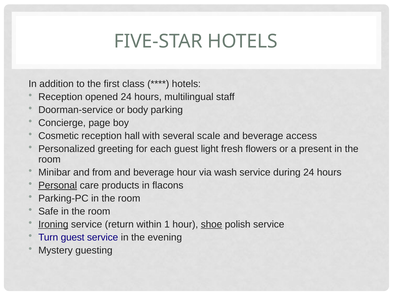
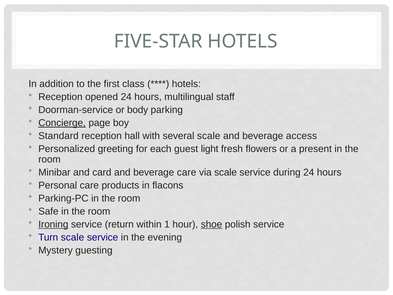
Concierge underline: none -> present
Cosmetic: Cosmetic -> Standard
from: from -> card
beverage hour: hour -> care
via wash: wash -> scale
Personal underline: present -> none
Turn guest: guest -> scale
